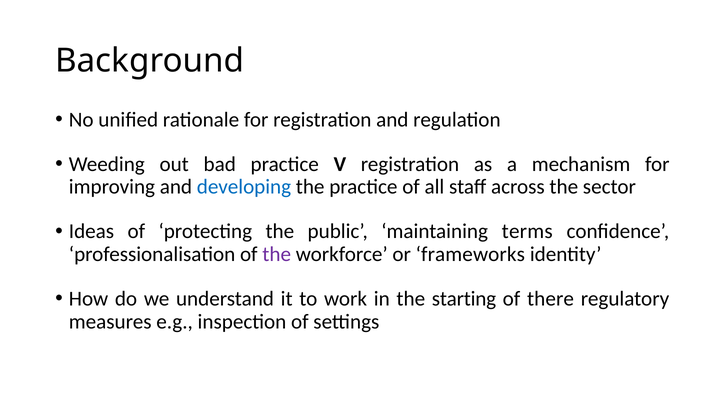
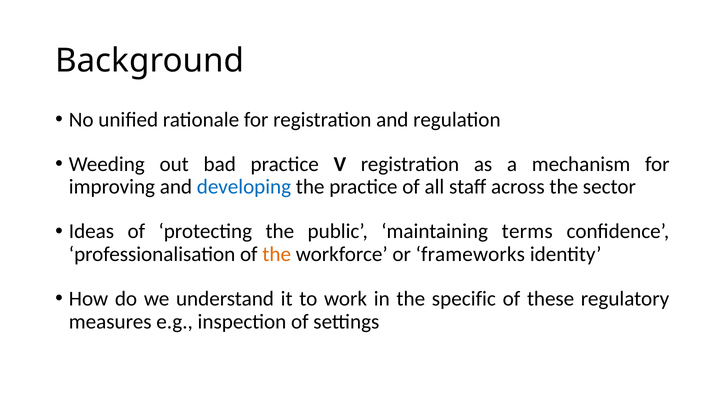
the at (277, 254) colour: purple -> orange
starting: starting -> specific
there: there -> these
